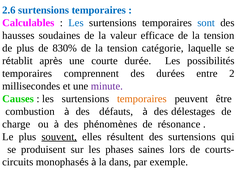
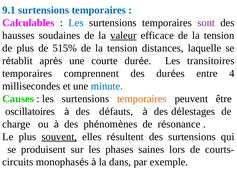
2.6: 2.6 -> 9.1
sont colour: blue -> purple
valeur underline: none -> present
830%: 830% -> 515%
catégorie: catégorie -> distances
possibilités: possibilités -> transitoires
2: 2 -> 4
minute colour: purple -> blue
combustion: combustion -> oscillatoires
